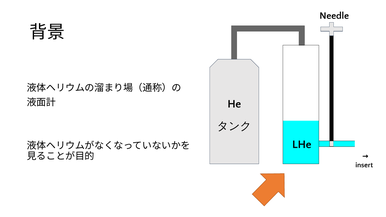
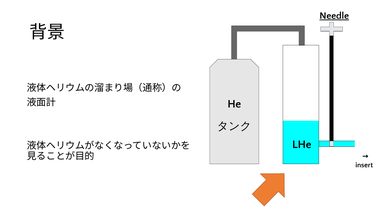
Needle underline: none -> present
